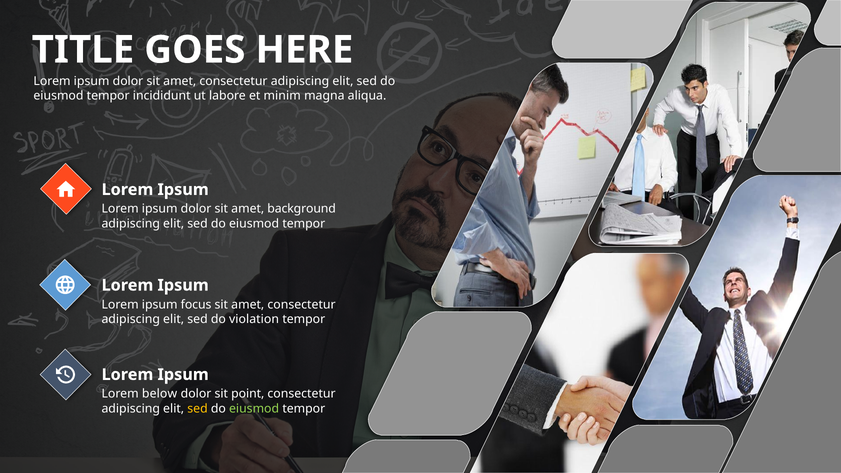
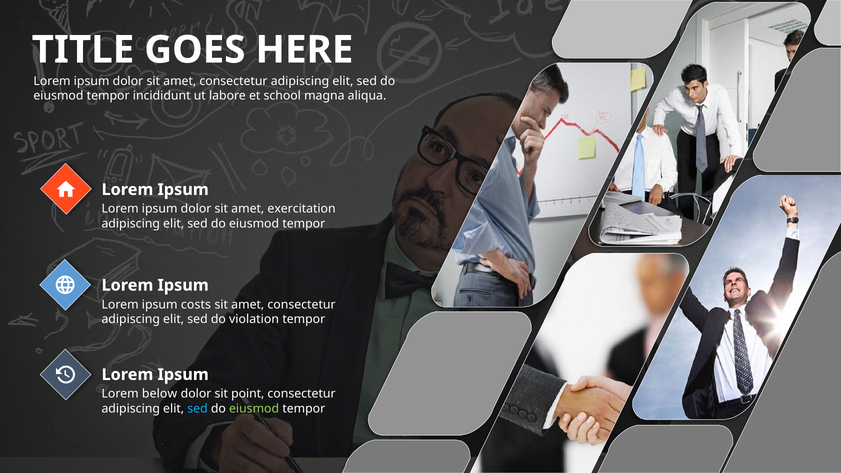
minim: minim -> school
background: background -> exercitation
focus: focus -> costs
sed at (198, 409) colour: yellow -> light blue
